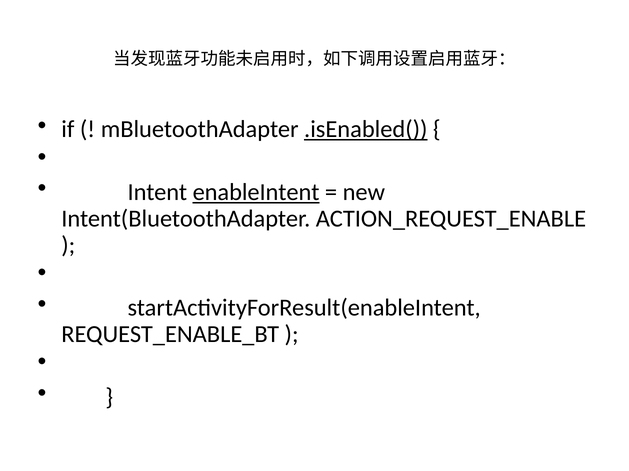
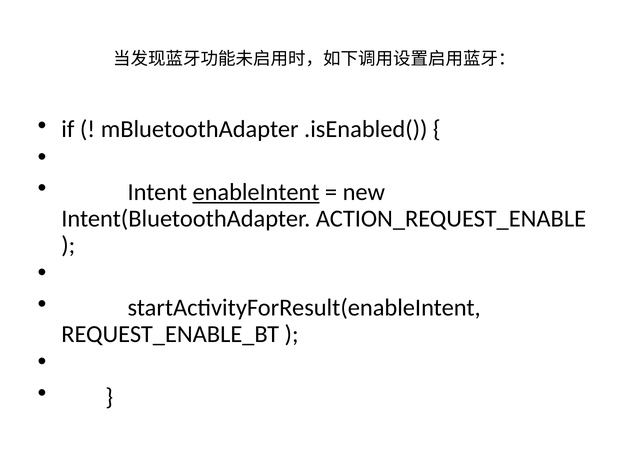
.isEnabled( underline: present -> none
